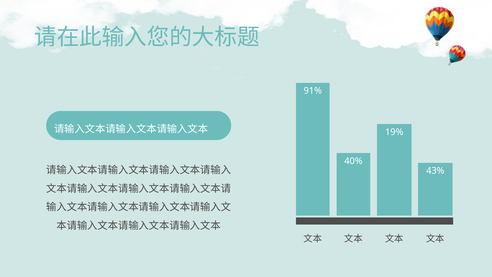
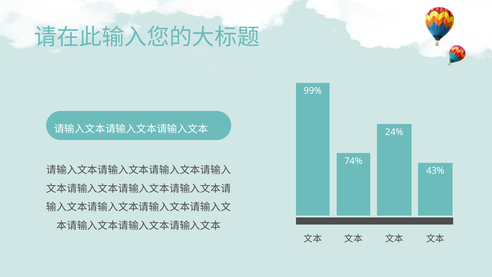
91%: 91% -> 99%
19%: 19% -> 24%
40%: 40% -> 74%
